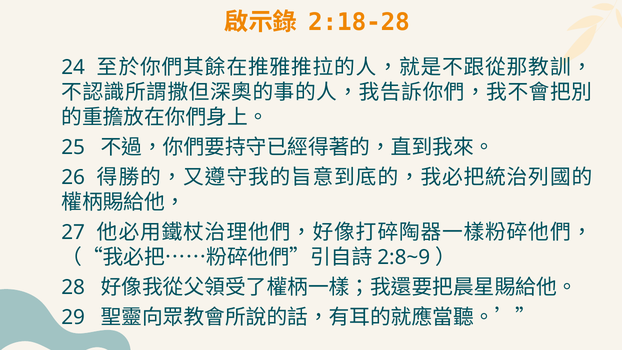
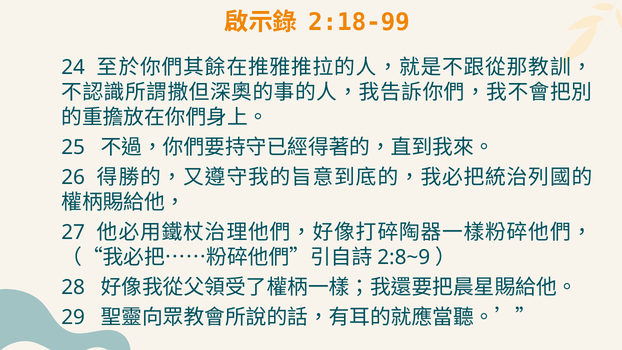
2:18-28: 2:18-28 -> 2:18-99
